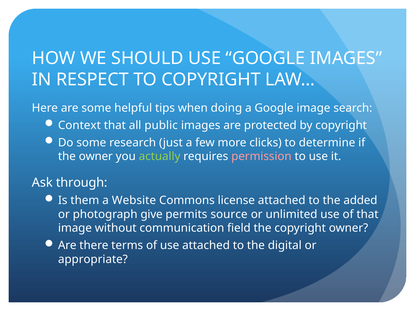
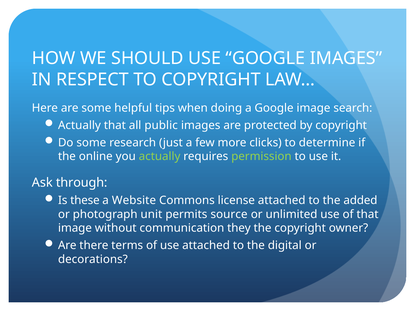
Context at (79, 125): Context -> Actually
the owner: owner -> online
permission colour: pink -> light green
them: them -> these
give: give -> unit
field: field -> they
appropriate: appropriate -> decorations
